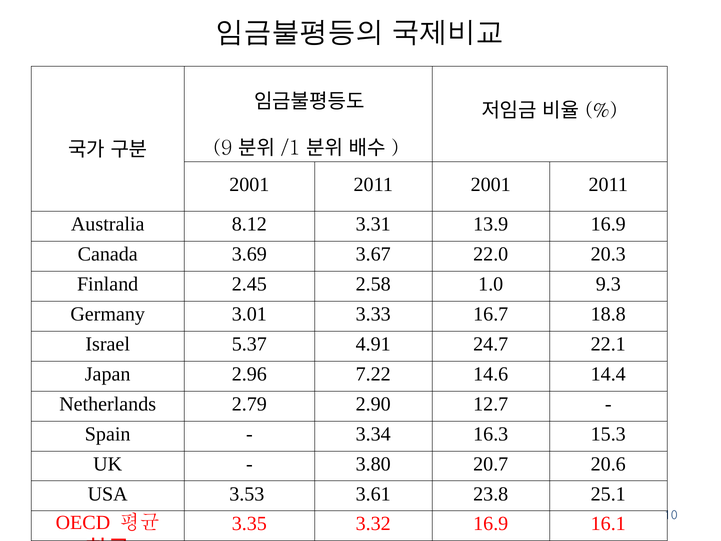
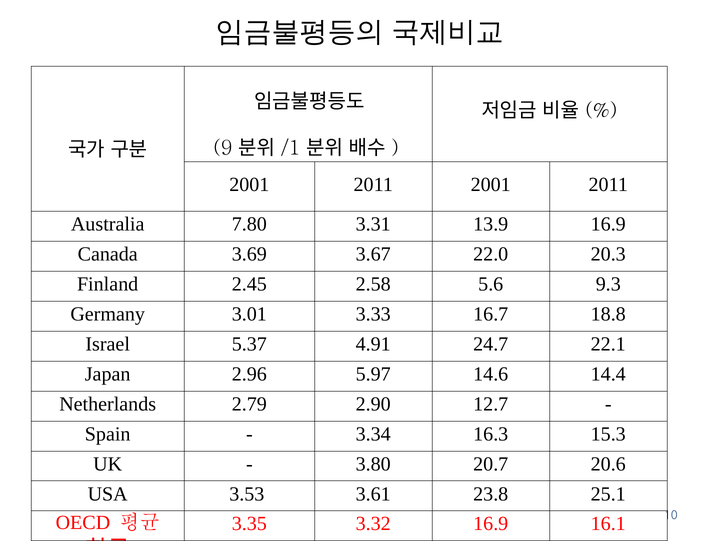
8.12: 8.12 -> 7.80
1.0: 1.0 -> 5.6
7.22: 7.22 -> 5.97
